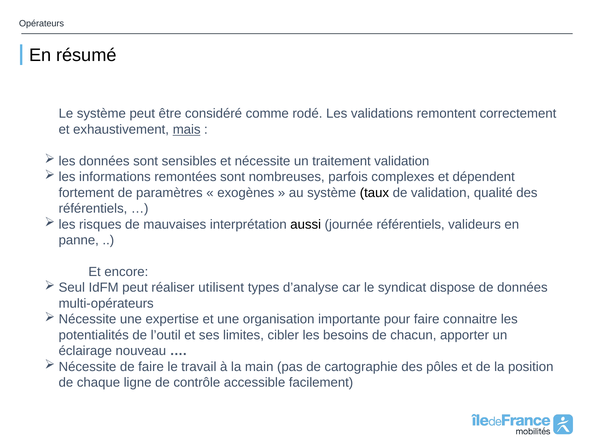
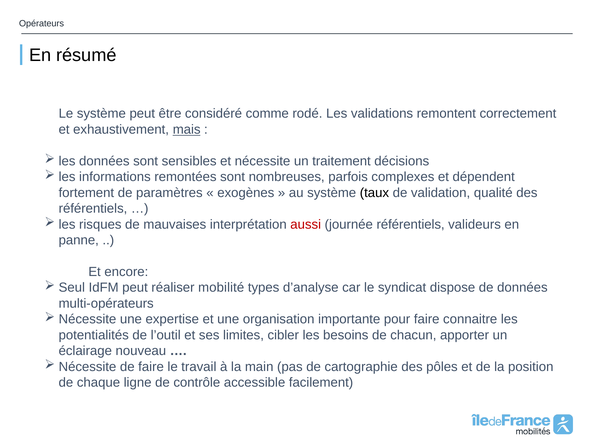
traitement validation: validation -> décisions
aussi colour: black -> red
utilisent: utilisent -> mobilité
